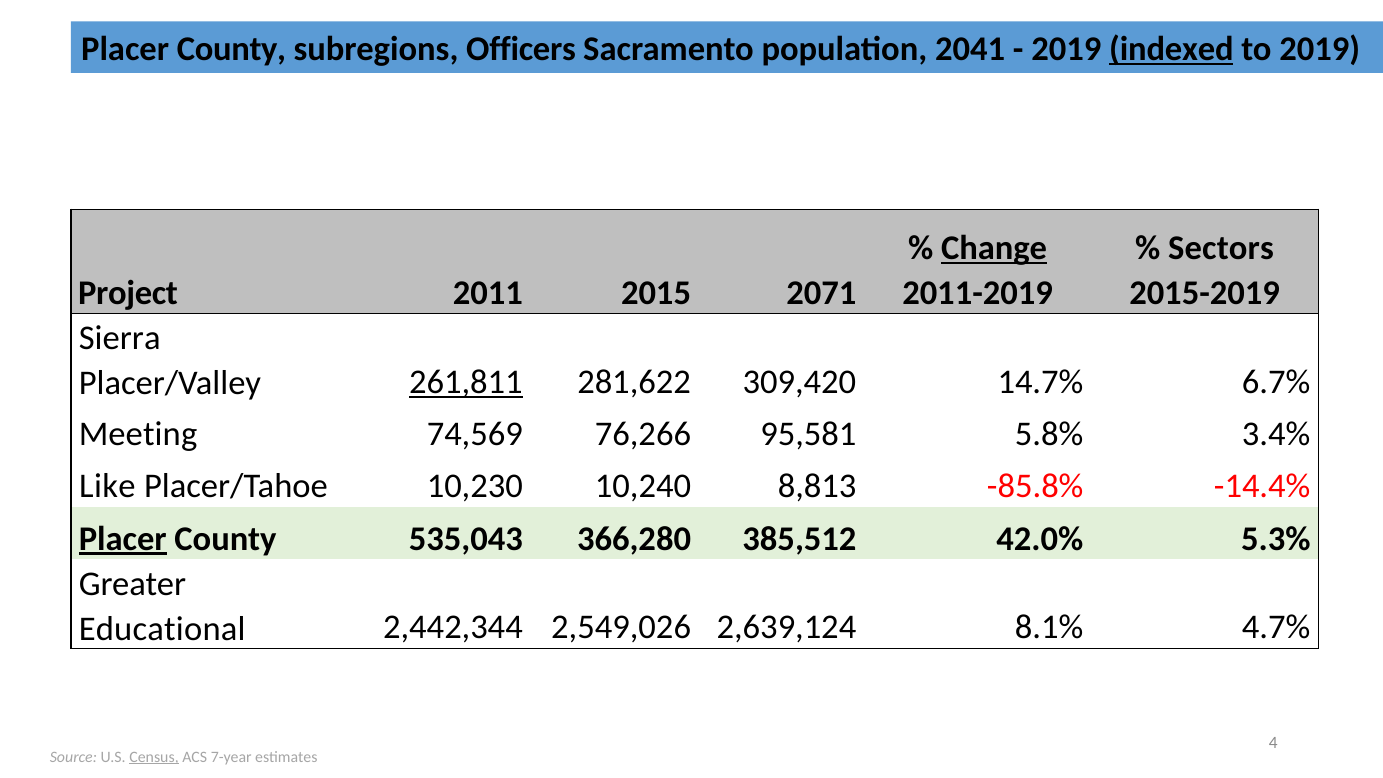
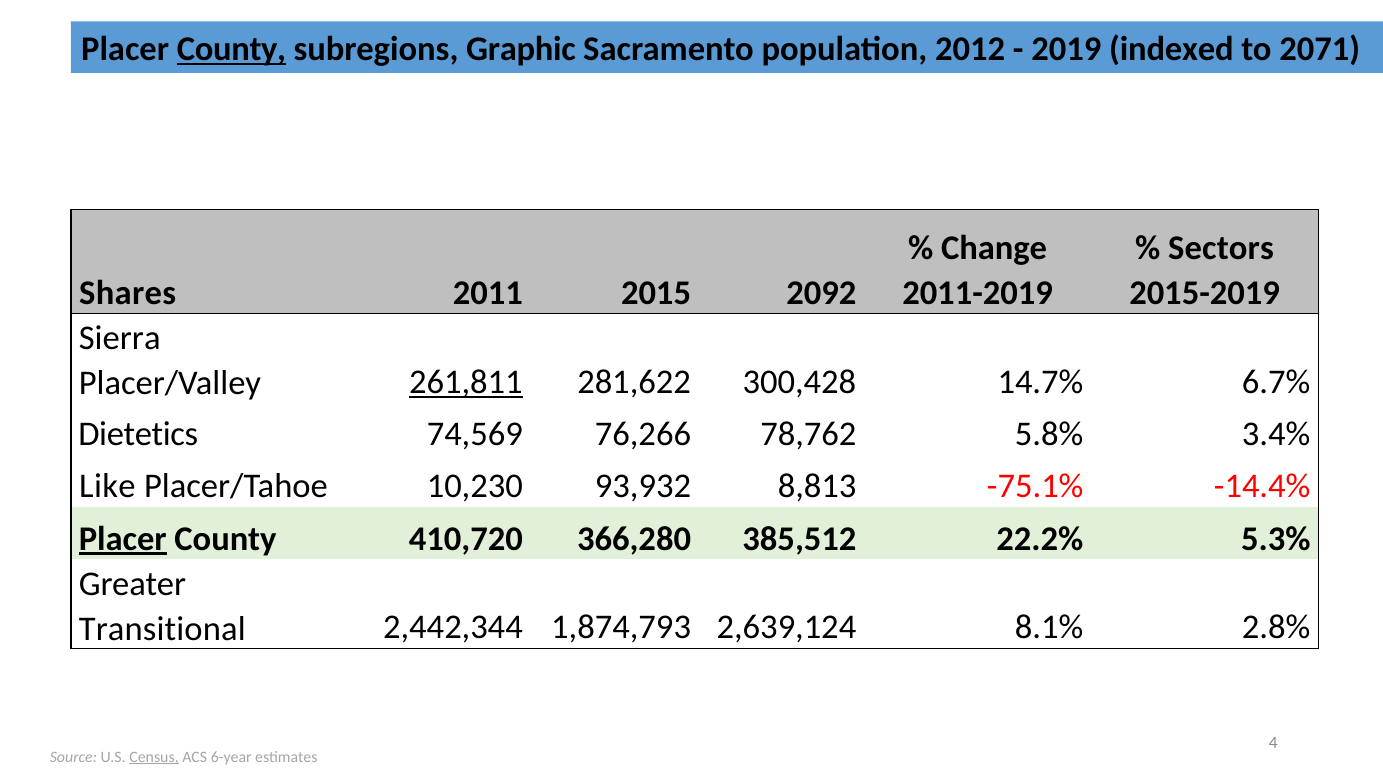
County at (231, 50) underline: none -> present
Officers: Officers -> Graphic
2041: 2041 -> 2012
indexed underline: present -> none
to 2019: 2019 -> 2071
Change underline: present -> none
Project: Project -> Shares
2071: 2071 -> 2092
309,420: 309,420 -> 300,428
Meeting: Meeting -> Dietetics
95,581: 95,581 -> 78,762
10,240: 10,240 -> 93,932
-85.8%: -85.8% -> -75.1%
535,043: 535,043 -> 410,720
42.0%: 42.0% -> 22.2%
Educational: Educational -> Transitional
2,549,026: 2,549,026 -> 1,874,793
4.7%: 4.7% -> 2.8%
7-year: 7-year -> 6-year
